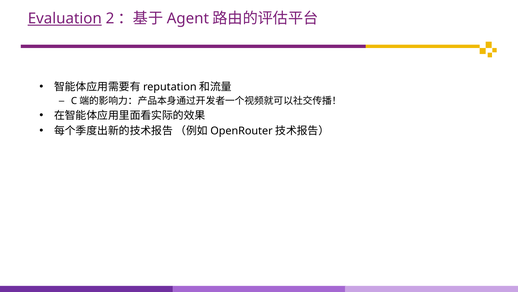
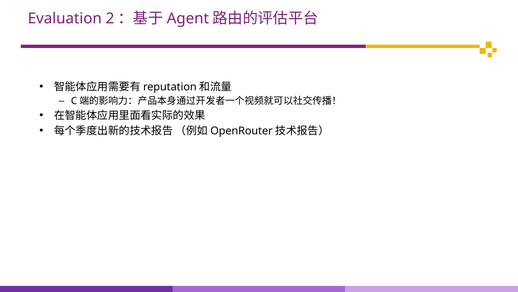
Evaluation underline: present -> none
